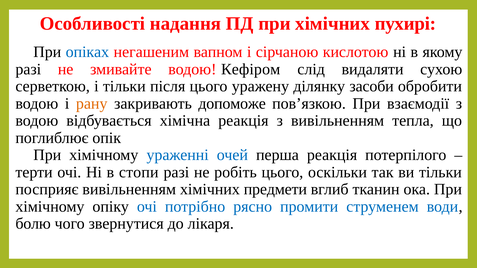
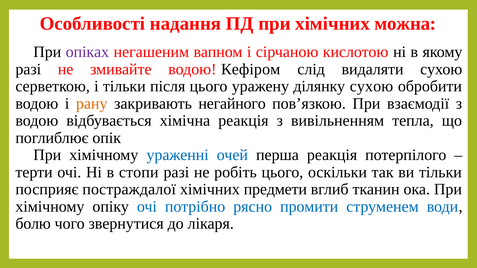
пухирі: пухирі -> можна
опіках colour: blue -> purple
ділянку засоби: засоби -> сухою
допоможе: допоможе -> негайного
посприяє вивільненням: вивільненням -> постраждалої
